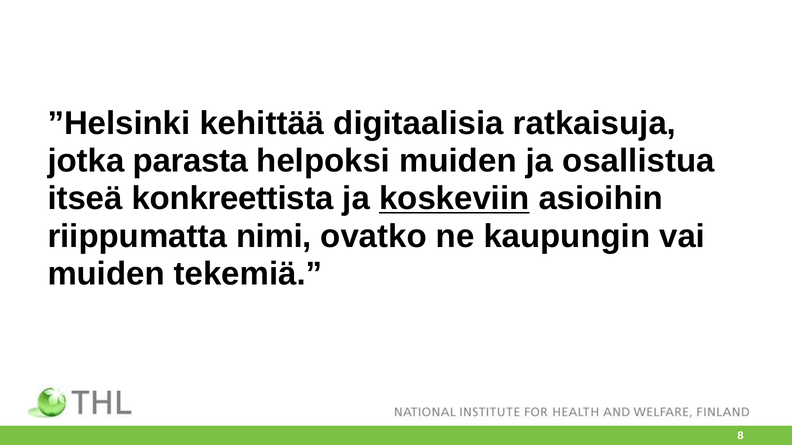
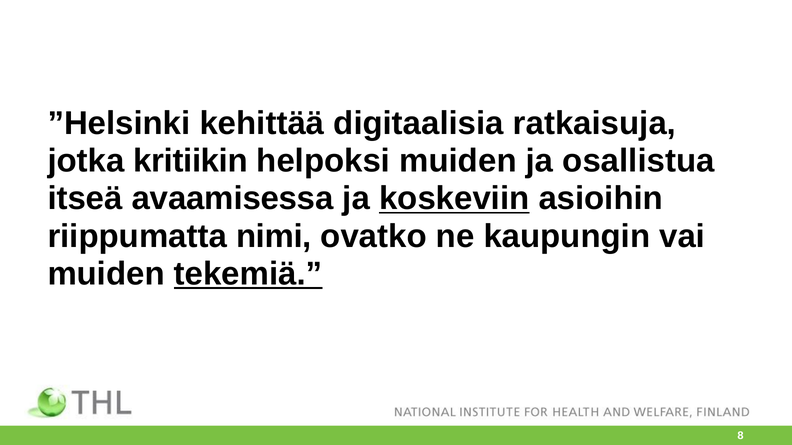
parasta: parasta -> kritiikin
konkreettista: konkreettista -> avaamisessa
tekemiä underline: none -> present
